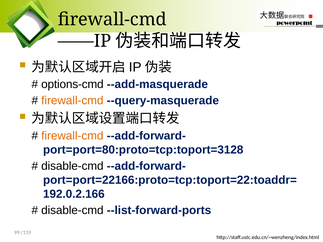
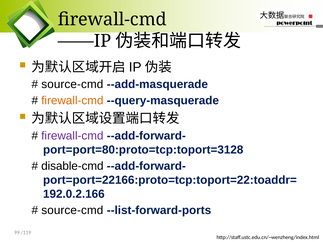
options-cmd at (72, 84): options-cmd -> source-cmd
firewall-cmd at (72, 136) colour: orange -> purple
disable-cmd at (72, 211): disable-cmd -> source-cmd
